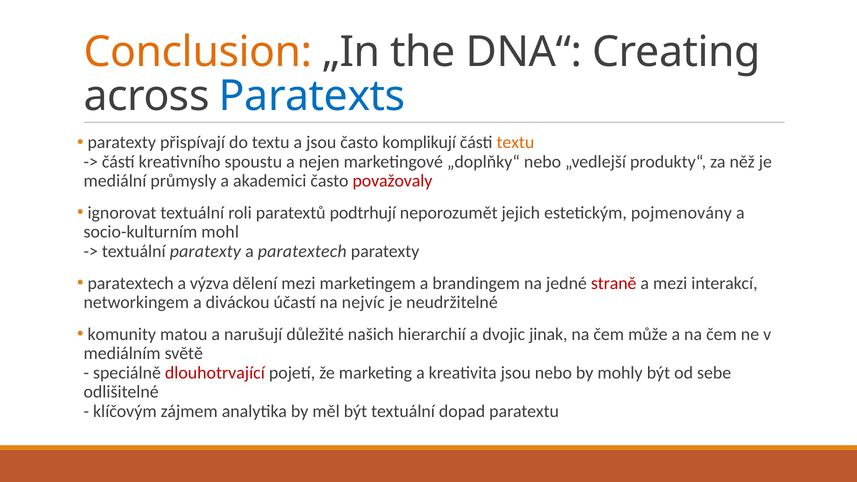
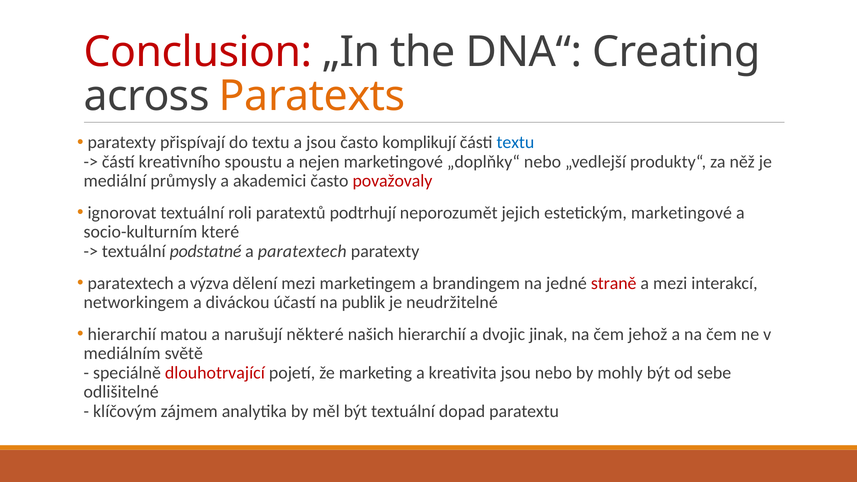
Conclusion colour: orange -> red
Paratexts colour: blue -> orange
textu at (515, 142) colour: orange -> blue
estetickým pojmenovány: pojmenovány -> marketingové
mohl: mohl -> které
textuální paratexty: paratexty -> podstatné
nejvíc: nejvíc -> publik
komunity at (122, 334): komunity -> hierarchií
důležité: důležité -> některé
může: může -> jehož
